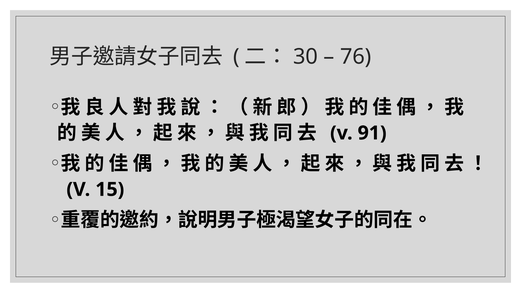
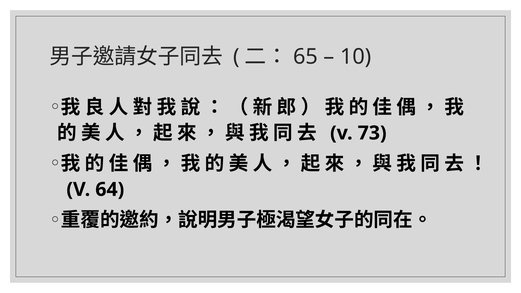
30: 30 -> 65
76: 76 -> 10
91: 91 -> 73
15: 15 -> 64
